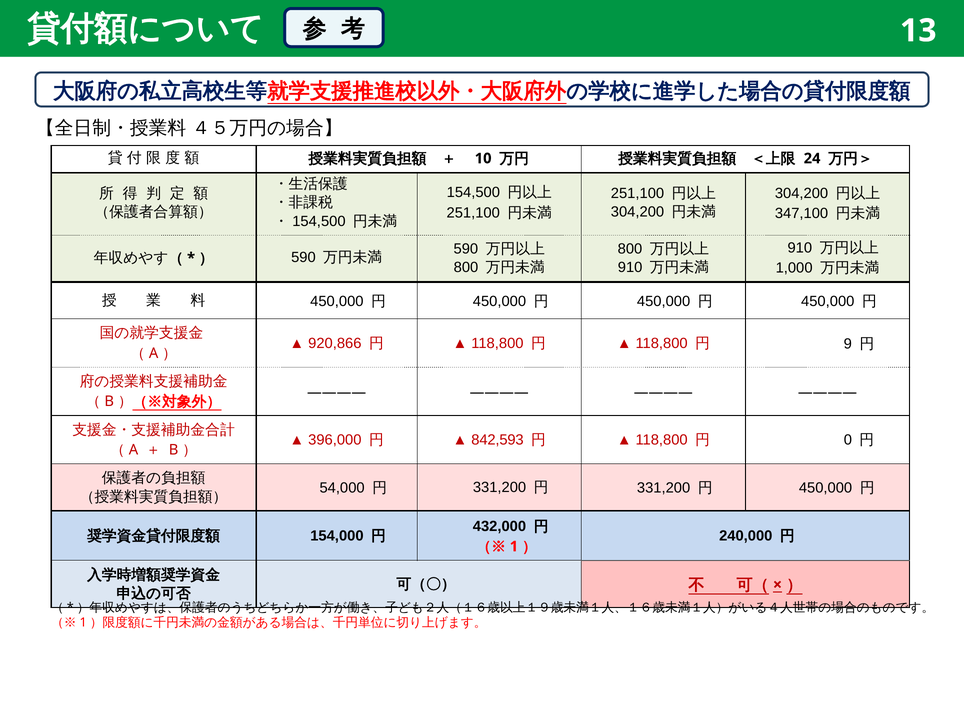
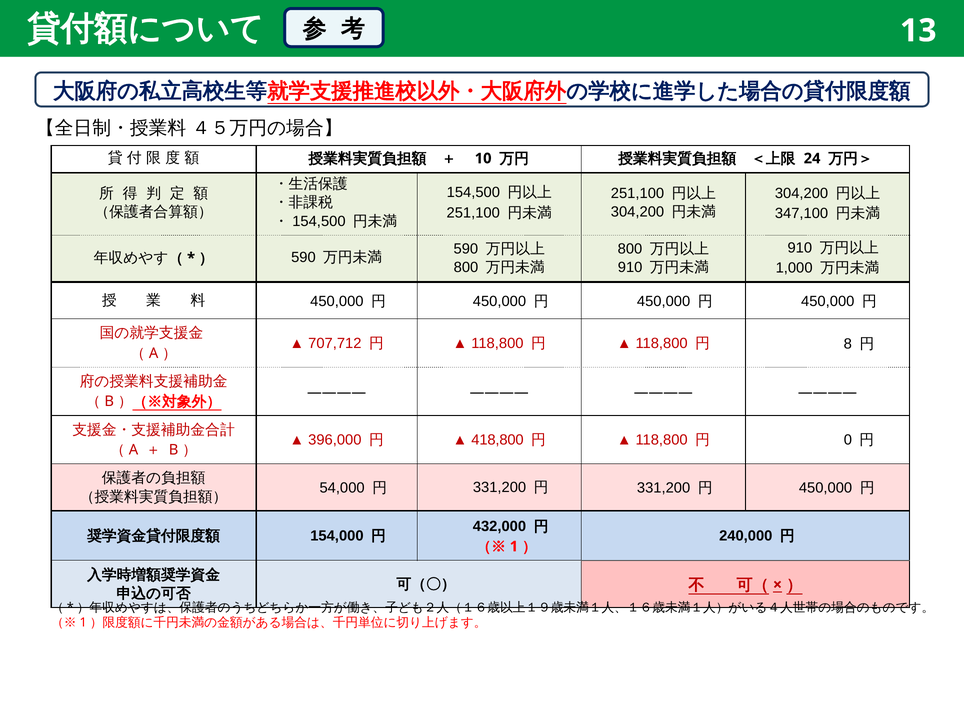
920,866: 920,866 -> 707,712
9: 9 -> 8
842,593: 842,593 -> 418,800
